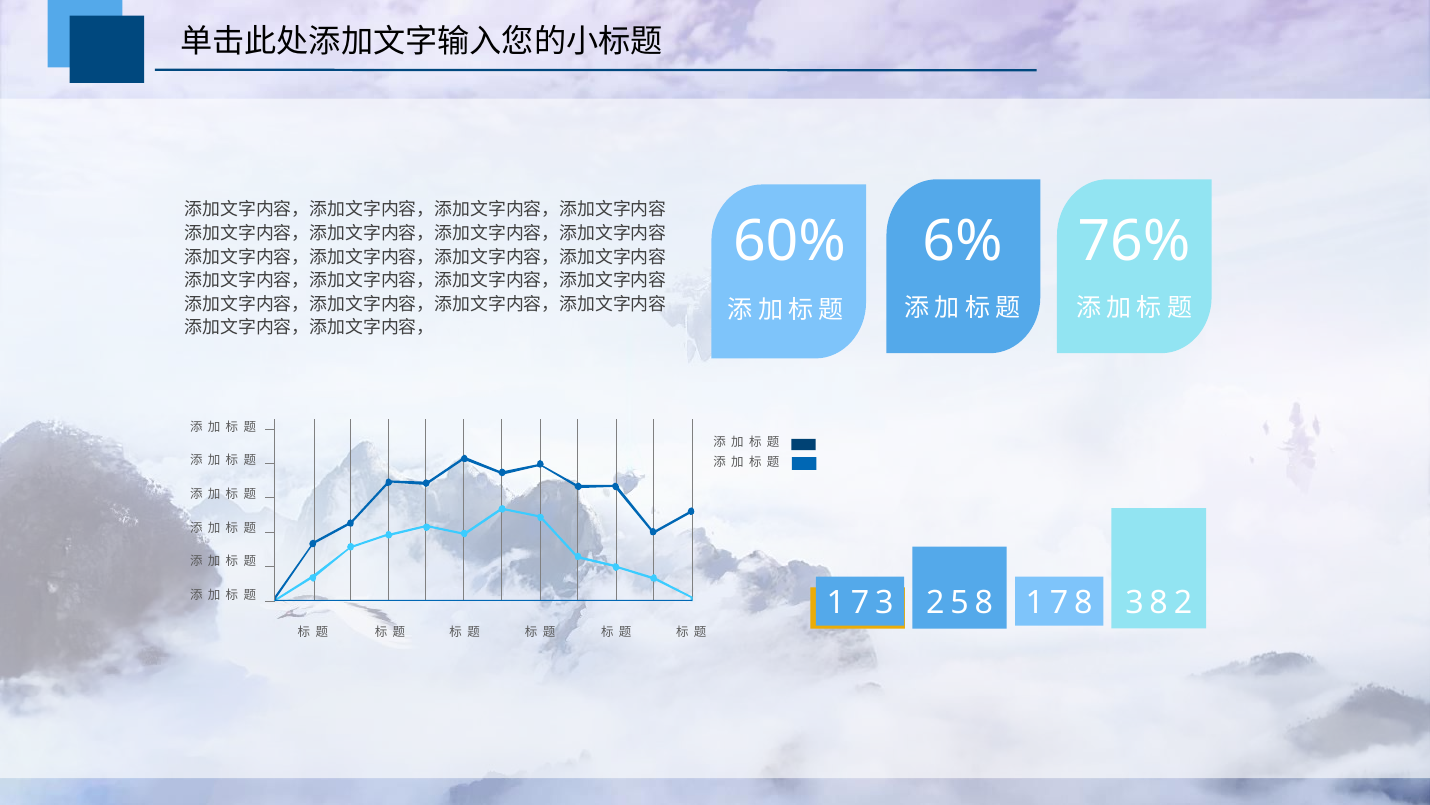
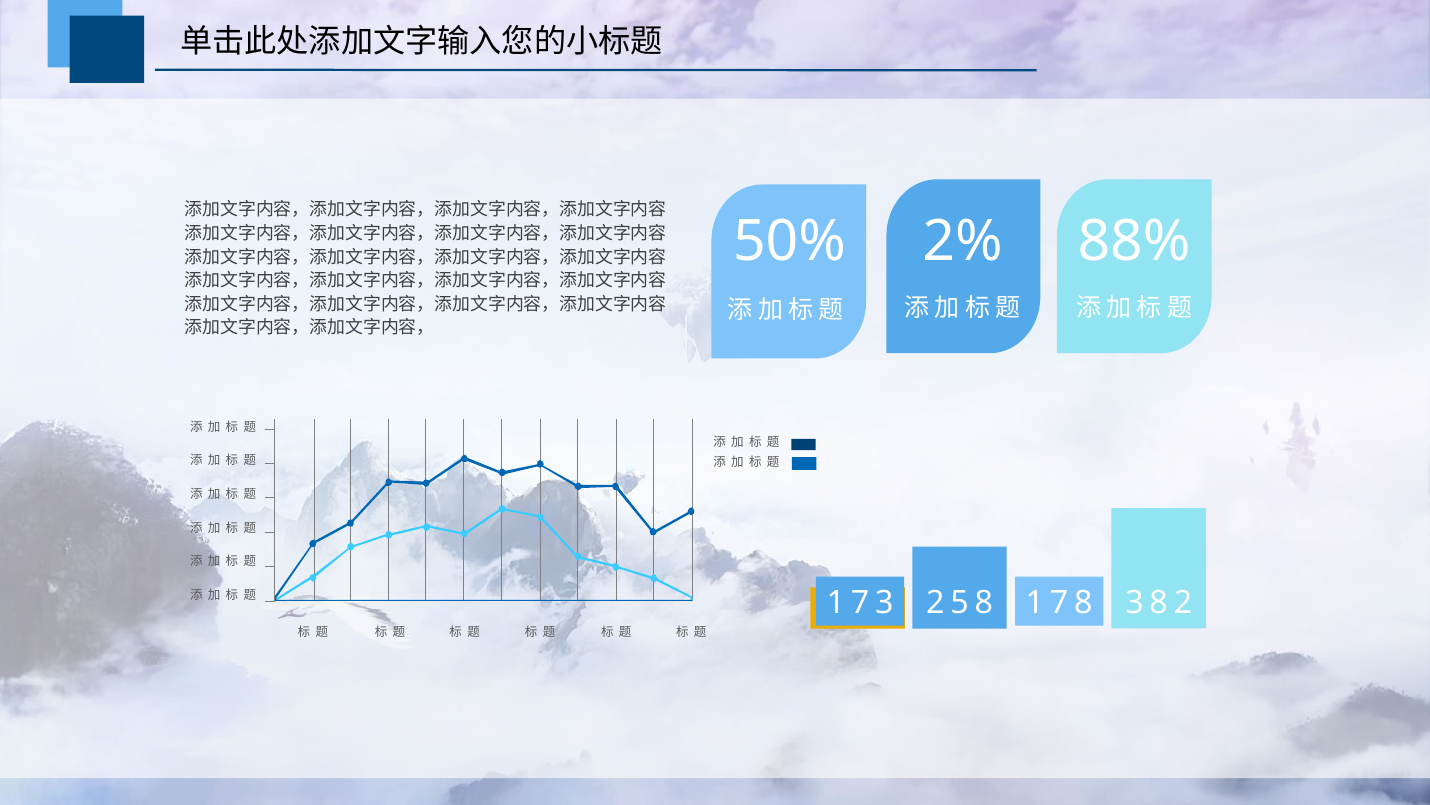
60%: 60% -> 50%
6%: 6% -> 2%
76%: 76% -> 88%
